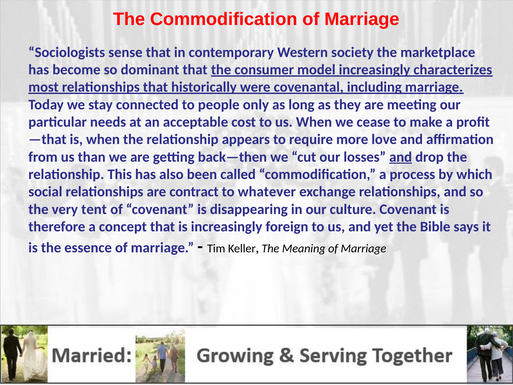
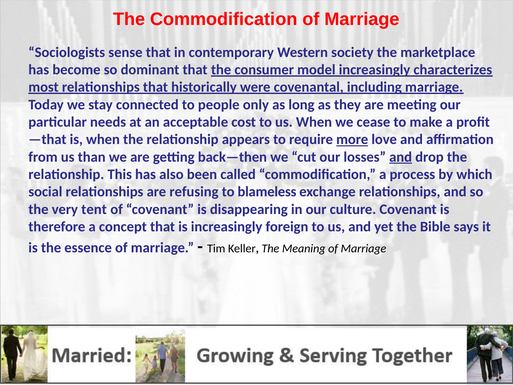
more underline: none -> present
contract: contract -> refusing
whatever: whatever -> blameless
